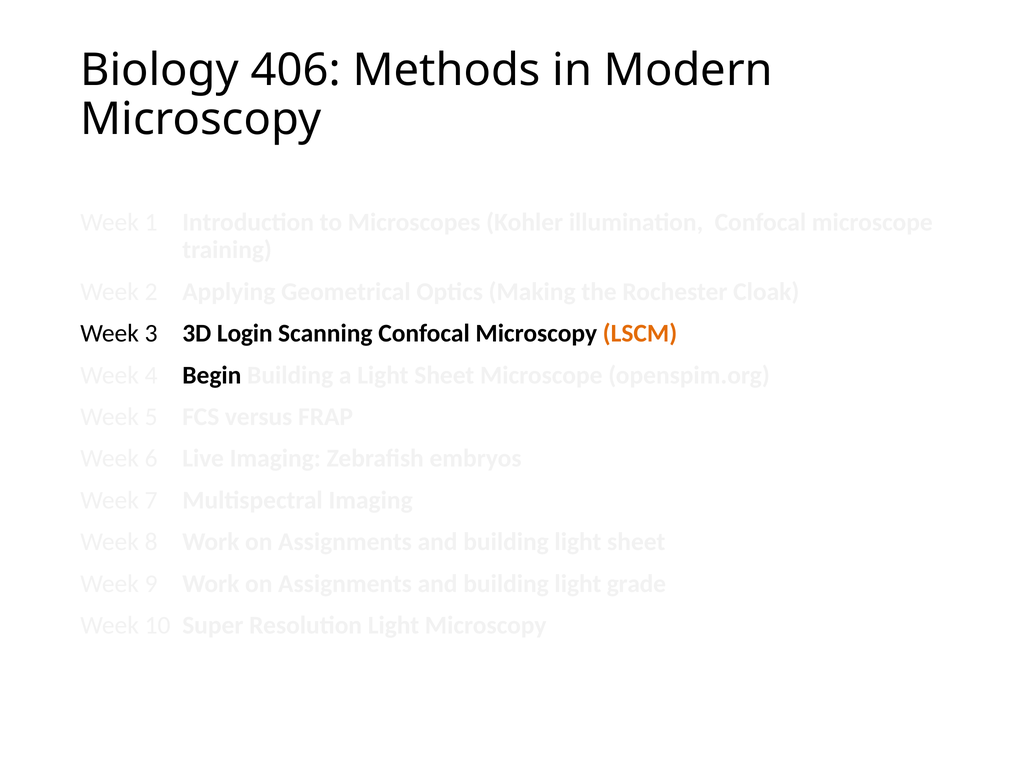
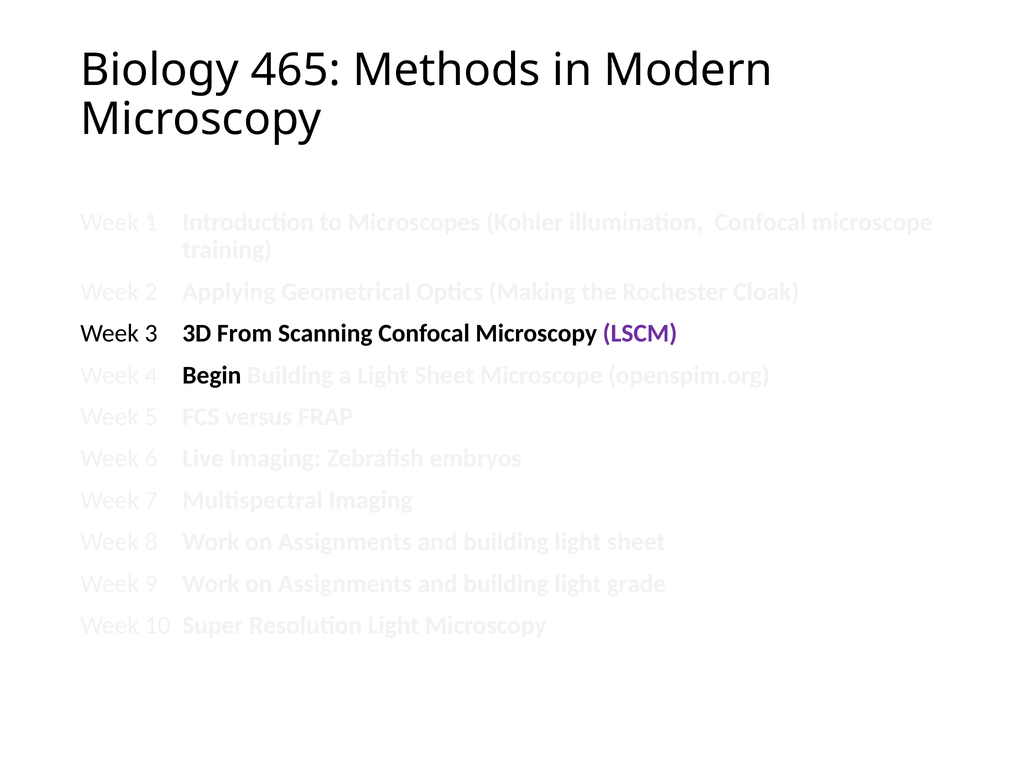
406: 406 -> 465
Login: Login -> From
LSCM colour: orange -> purple
